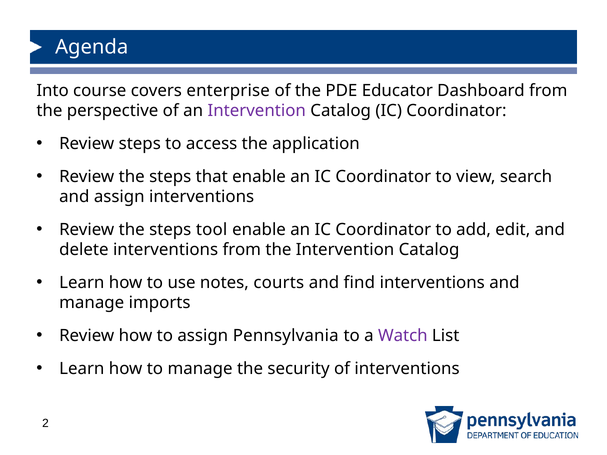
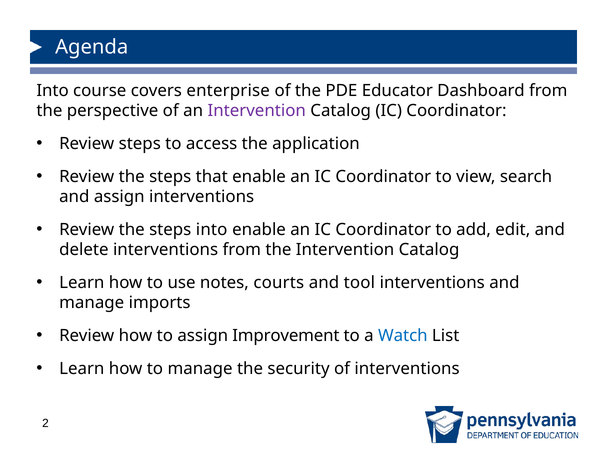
steps tool: tool -> into
find: find -> tool
Pennsylvania: Pennsylvania -> Improvement
Watch colour: purple -> blue
